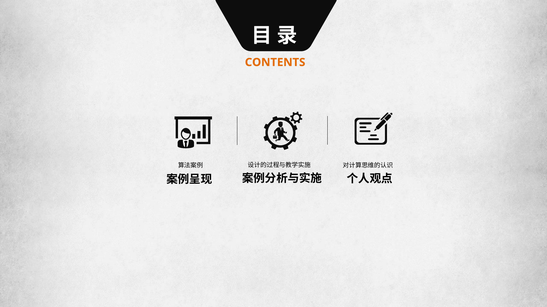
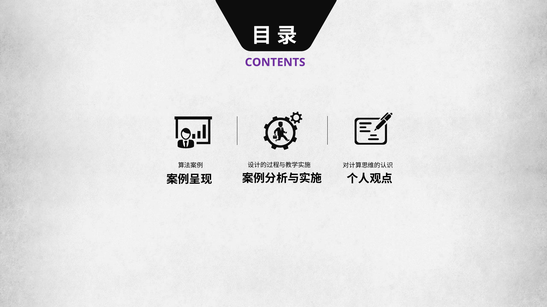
CONTENTS colour: orange -> purple
